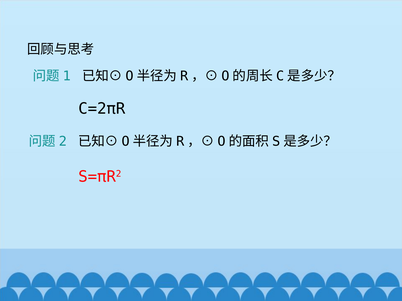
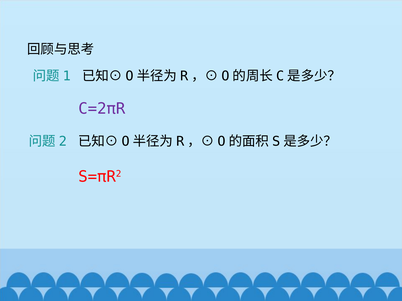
C=2πR colour: black -> purple
